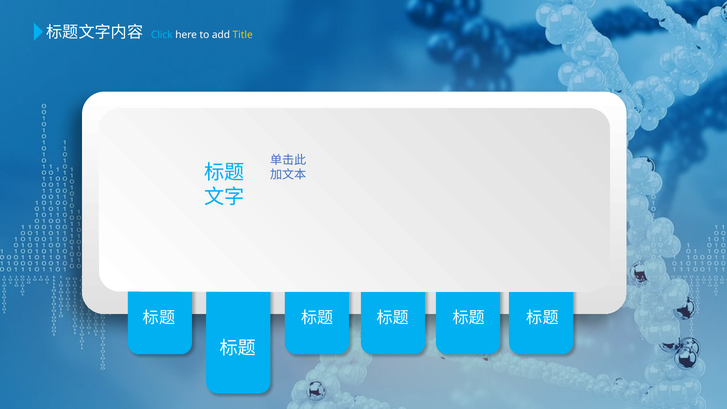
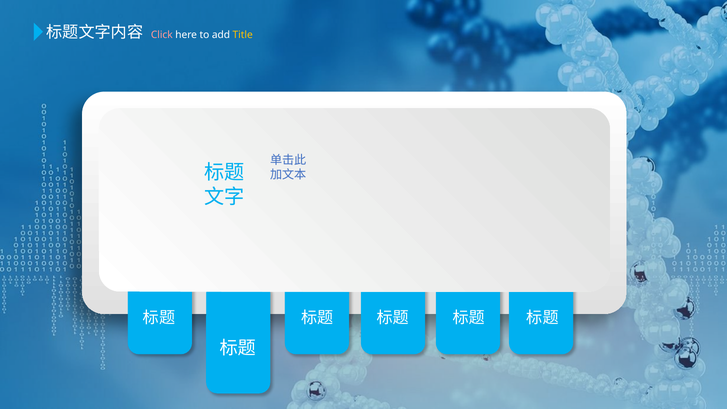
Click colour: light blue -> pink
